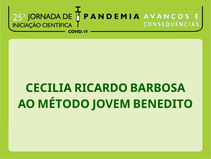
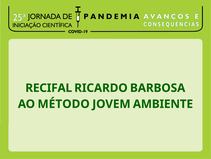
CECILIA: CECILIA -> RECIFAL
BENEDITO: BENEDITO -> AMBIENTE
